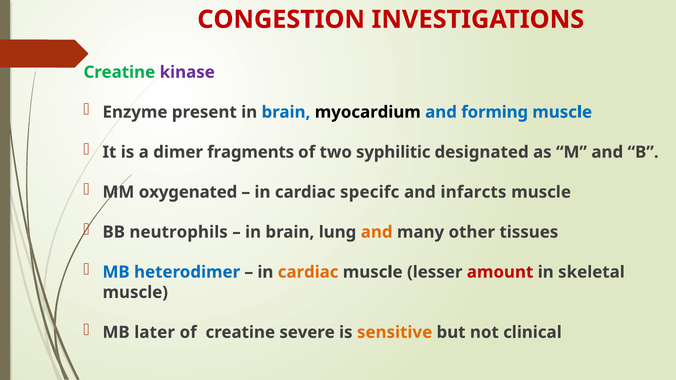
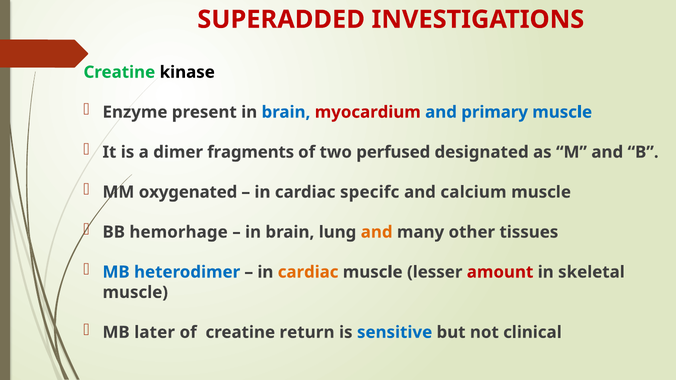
CONGESTION: CONGESTION -> SUPERADDED
kinase colour: purple -> black
myocardium colour: black -> red
forming: forming -> primary
syphilitic: syphilitic -> perfused
infarcts: infarcts -> calcium
neutrophils: neutrophils -> hemorhage
severe: severe -> return
sensitive colour: orange -> blue
